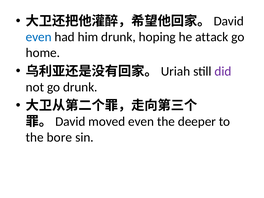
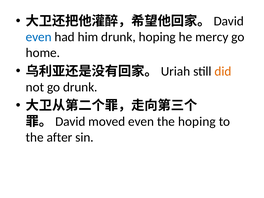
attack: attack -> mercy
did colour: purple -> orange
the deeper: deeper -> hoping
bore: bore -> after
